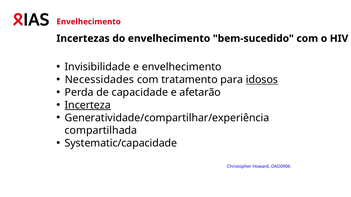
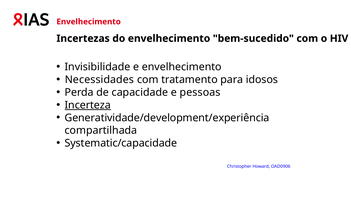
idosos underline: present -> none
afetarão: afetarão -> pessoas
Generatividade/compartilhar/experiência: Generatividade/compartilhar/experiência -> Generatividade/development/experiência
